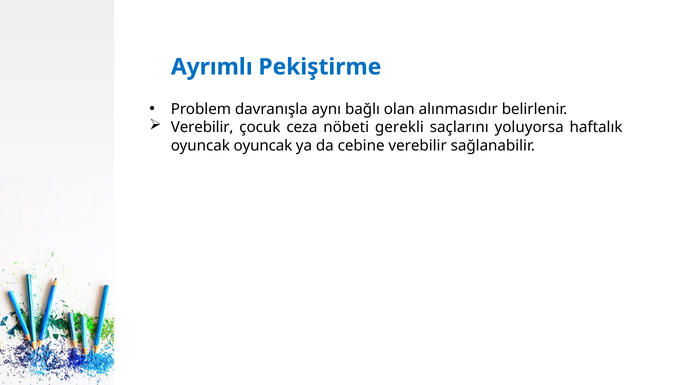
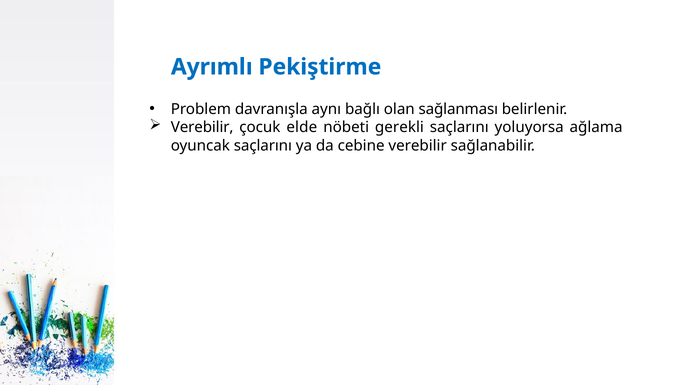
alınmasıdır: alınmasıdır -> sağlanması
ceza: ceza -> elde
haftalık: haftalık -> ağlama
oyuncak oyuncak: oyuncak -> saçlarını
